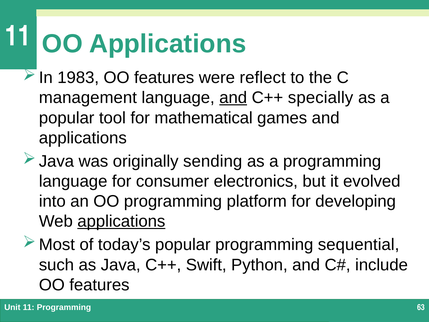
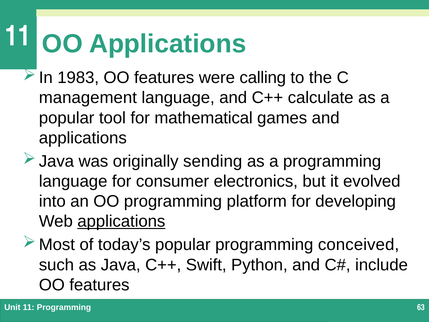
reflect: reflect -> calling
and at (233, 98) underline: present -> none
specially: specially -> calculate
sequential: sequential -> conceived
